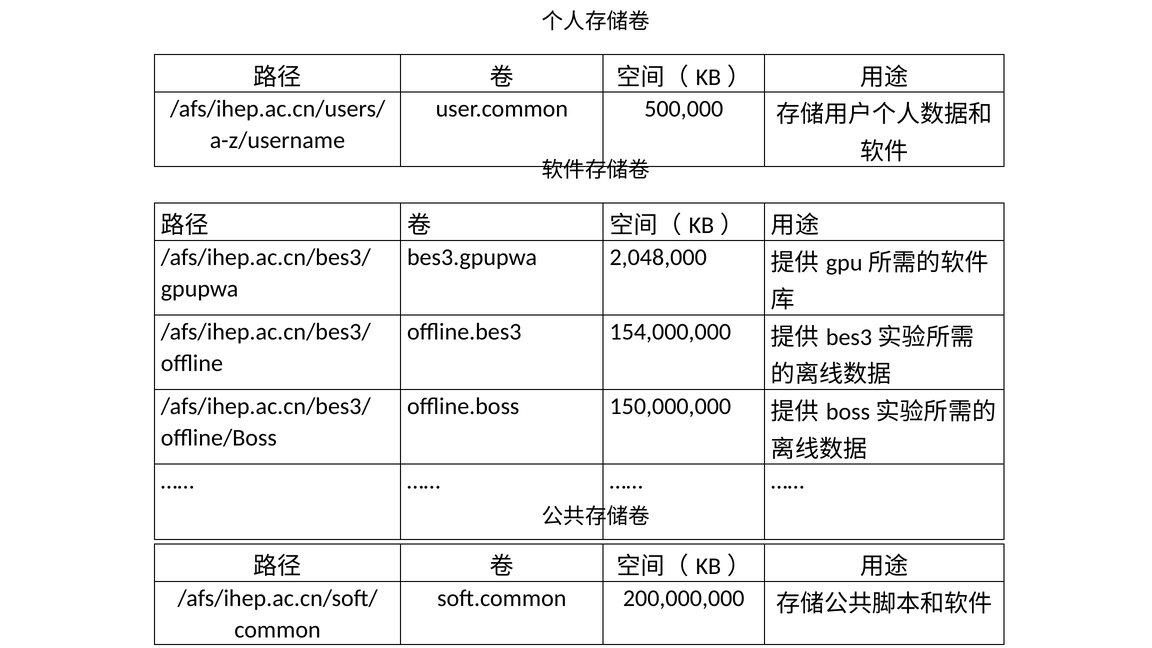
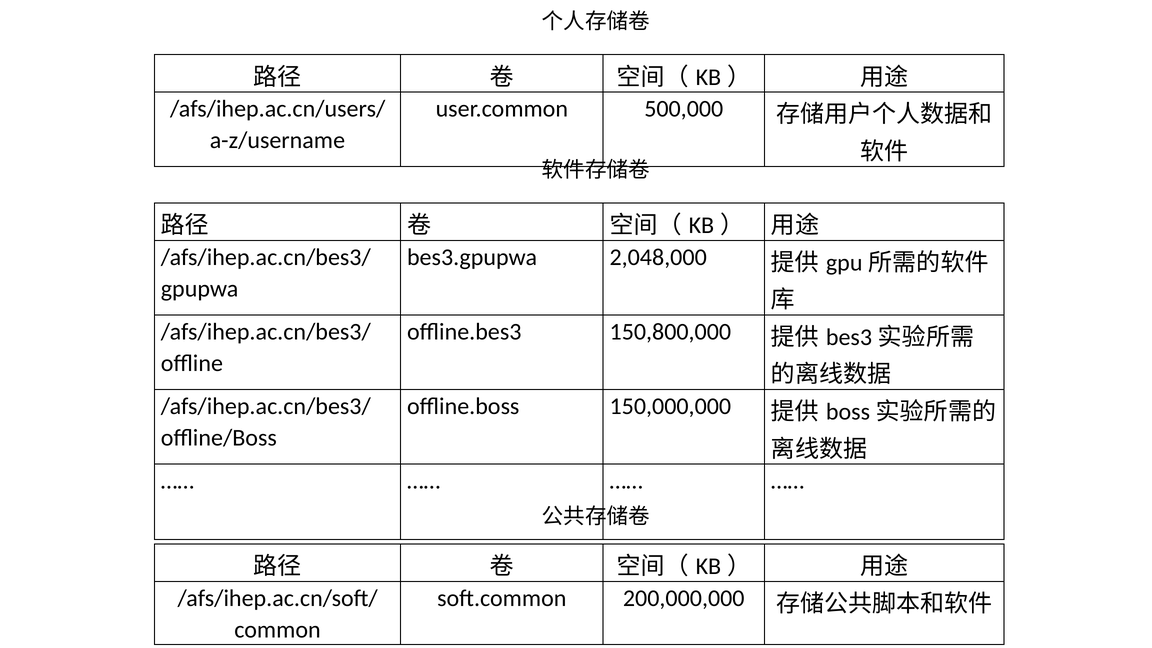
154,000,000: 154,000,000 -> 150,800,000
